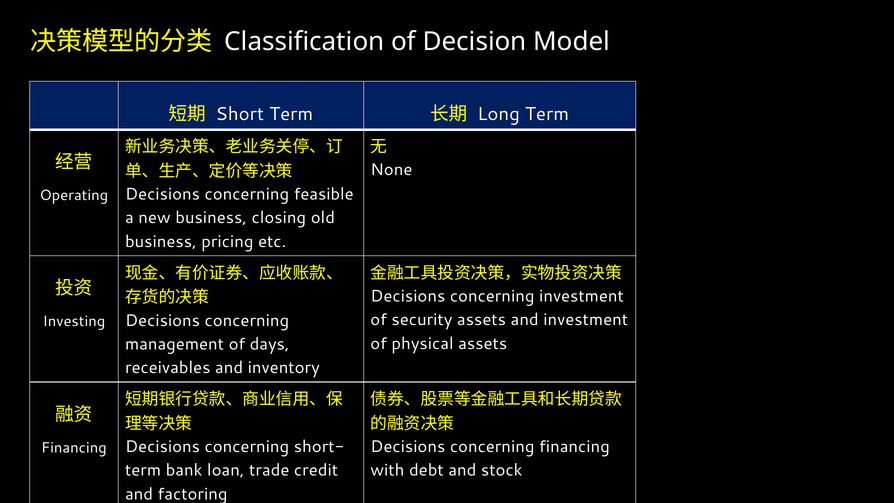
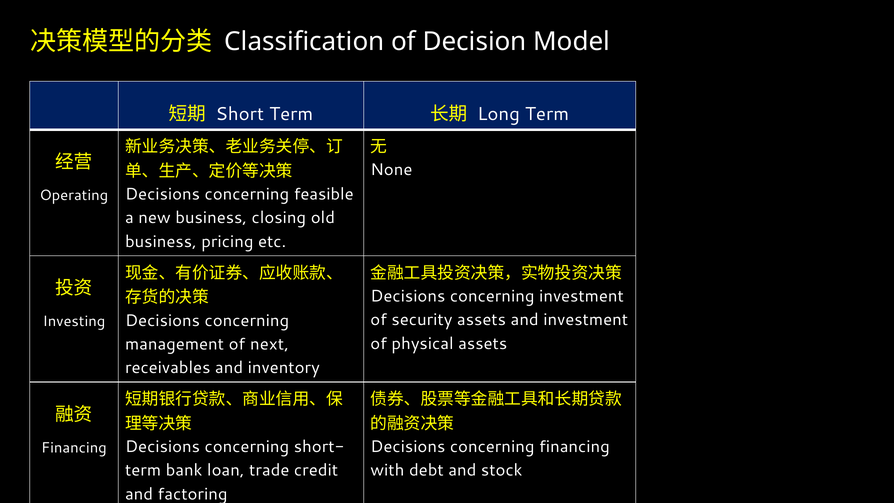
days: days -> next
